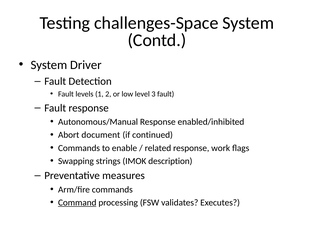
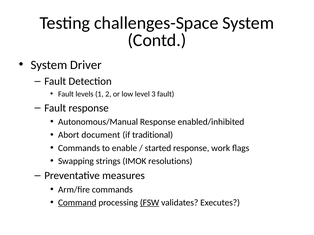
continued: continued -> traditional
related: related -> started
description: description -> resolutions
FSW underline: none -> present
